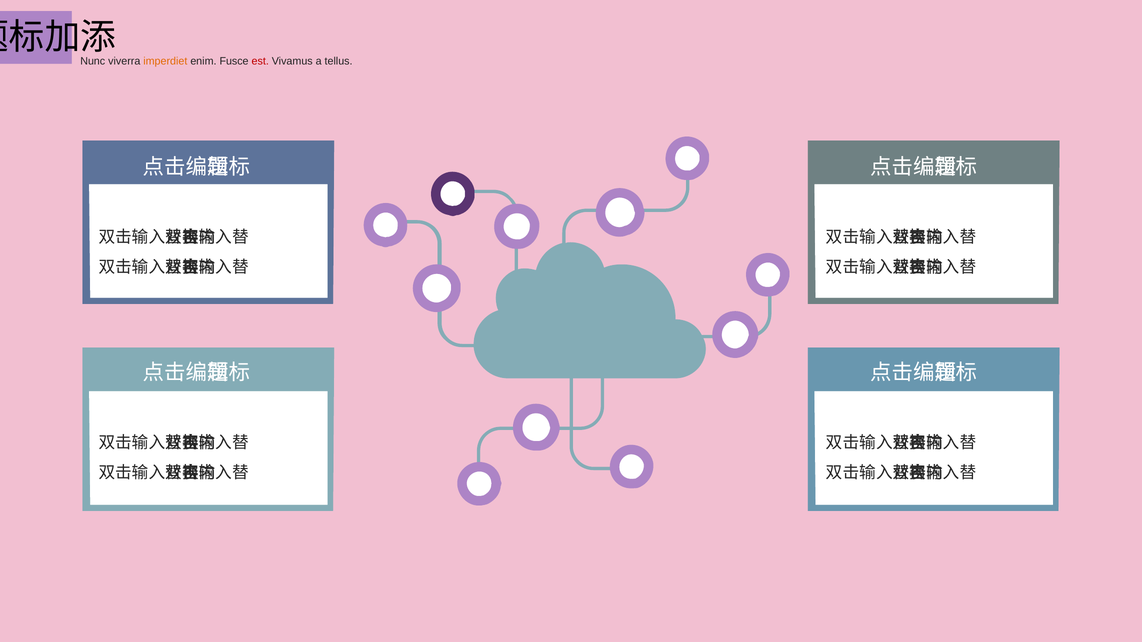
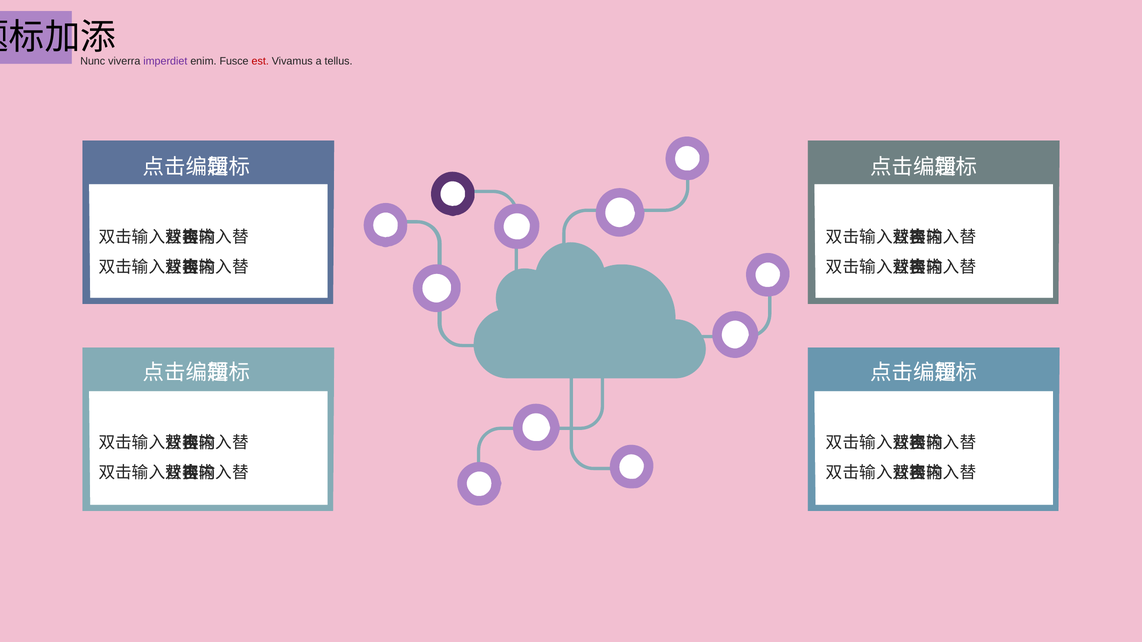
imperdiet colour: orange -> purple
